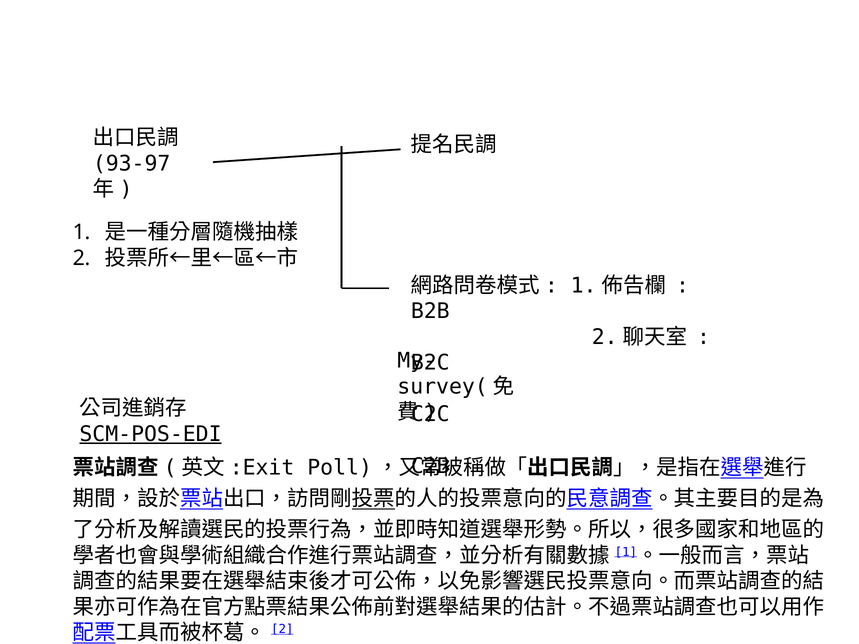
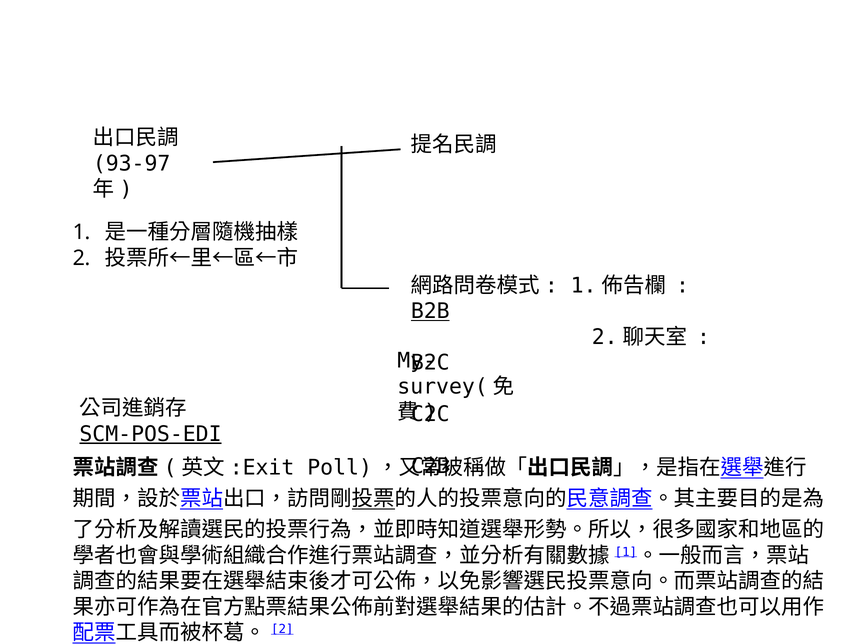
B2B underline: none -> present
